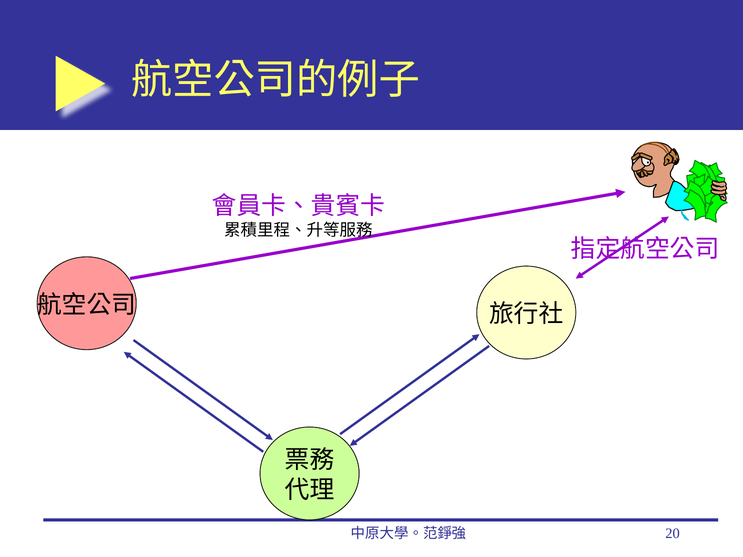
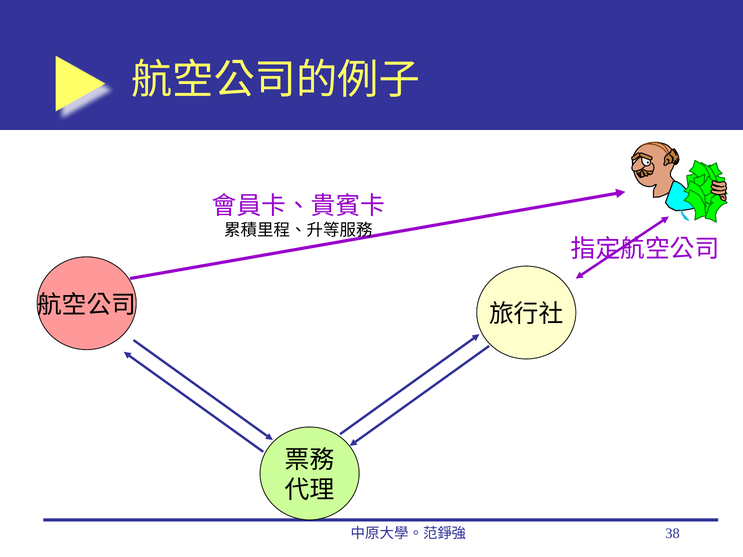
20: 20 -> 38
